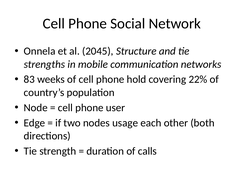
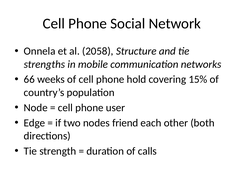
2045: 2045 -> 2058
83: 83 -> 66
22%: 22% -> 15%
usage: usage -> friend
